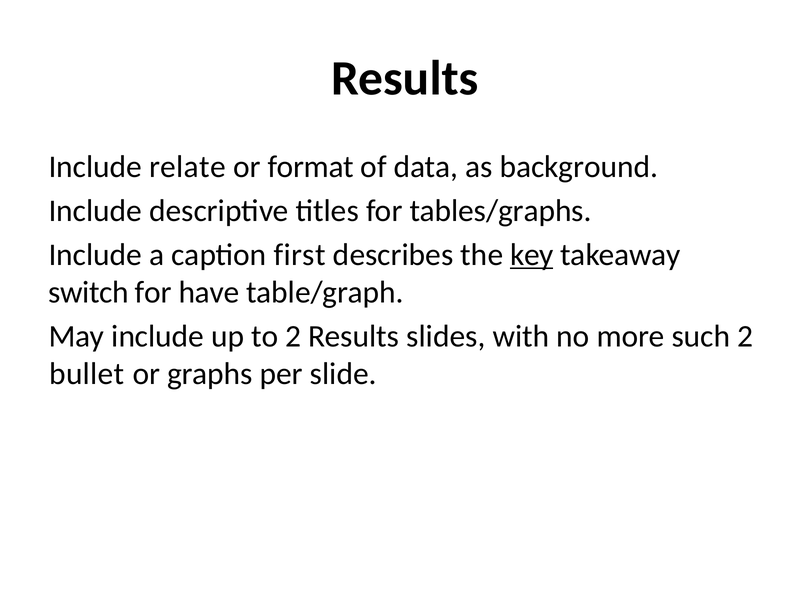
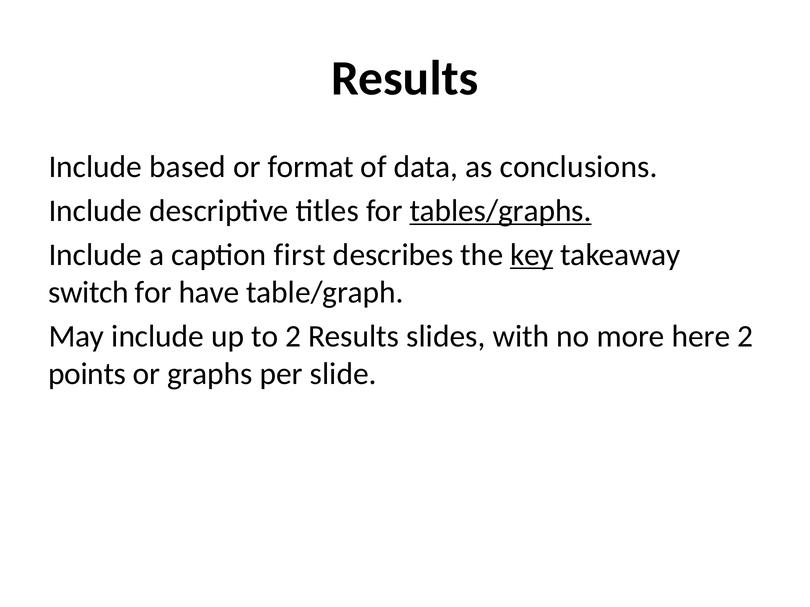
relate: relate -> based
background: background -> conclusions
tables/graphs underline: none -> present
such: such -> here
bullet: bullet -> points
